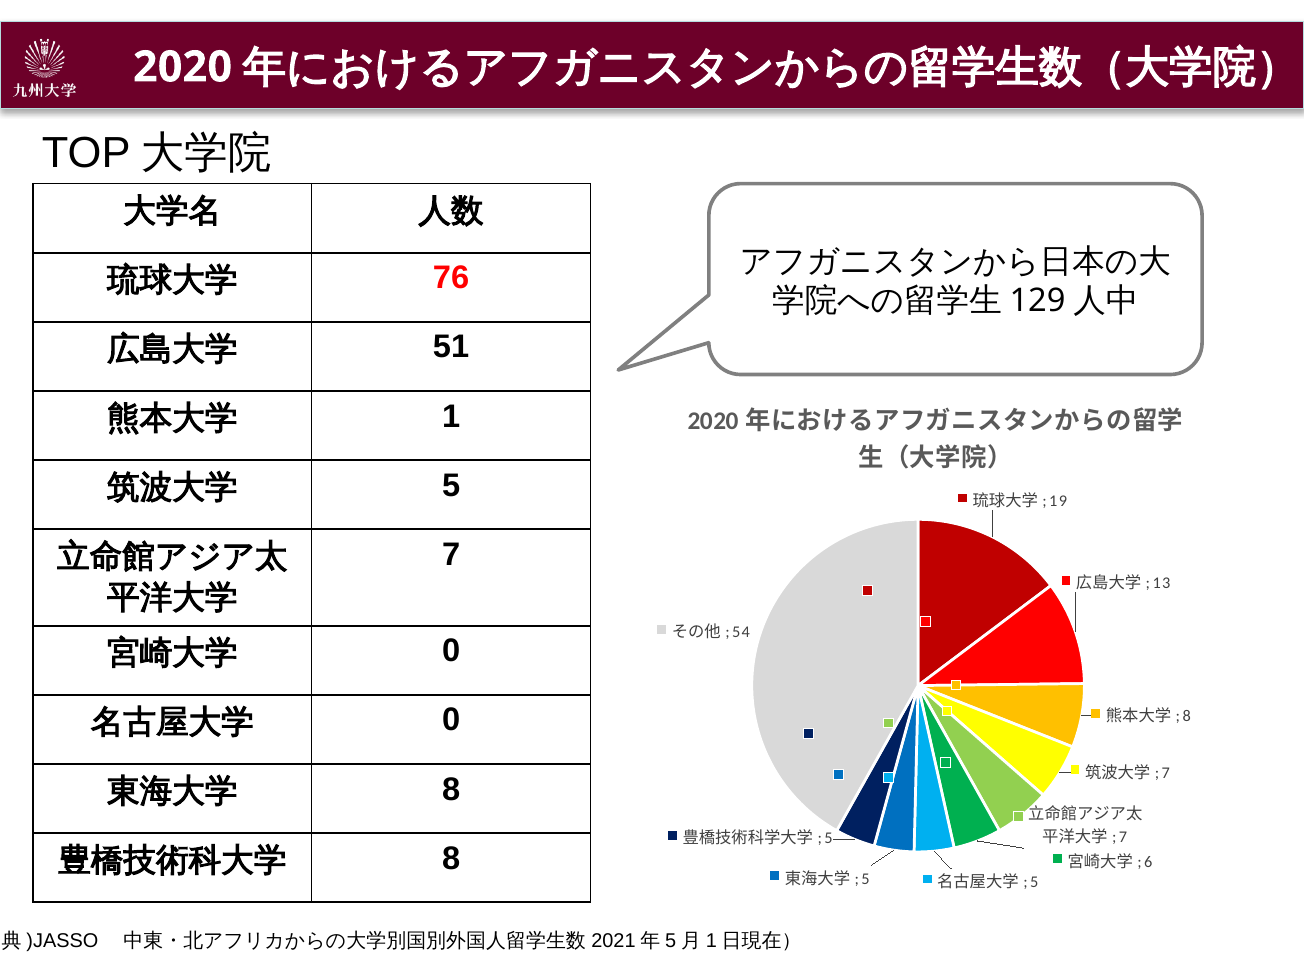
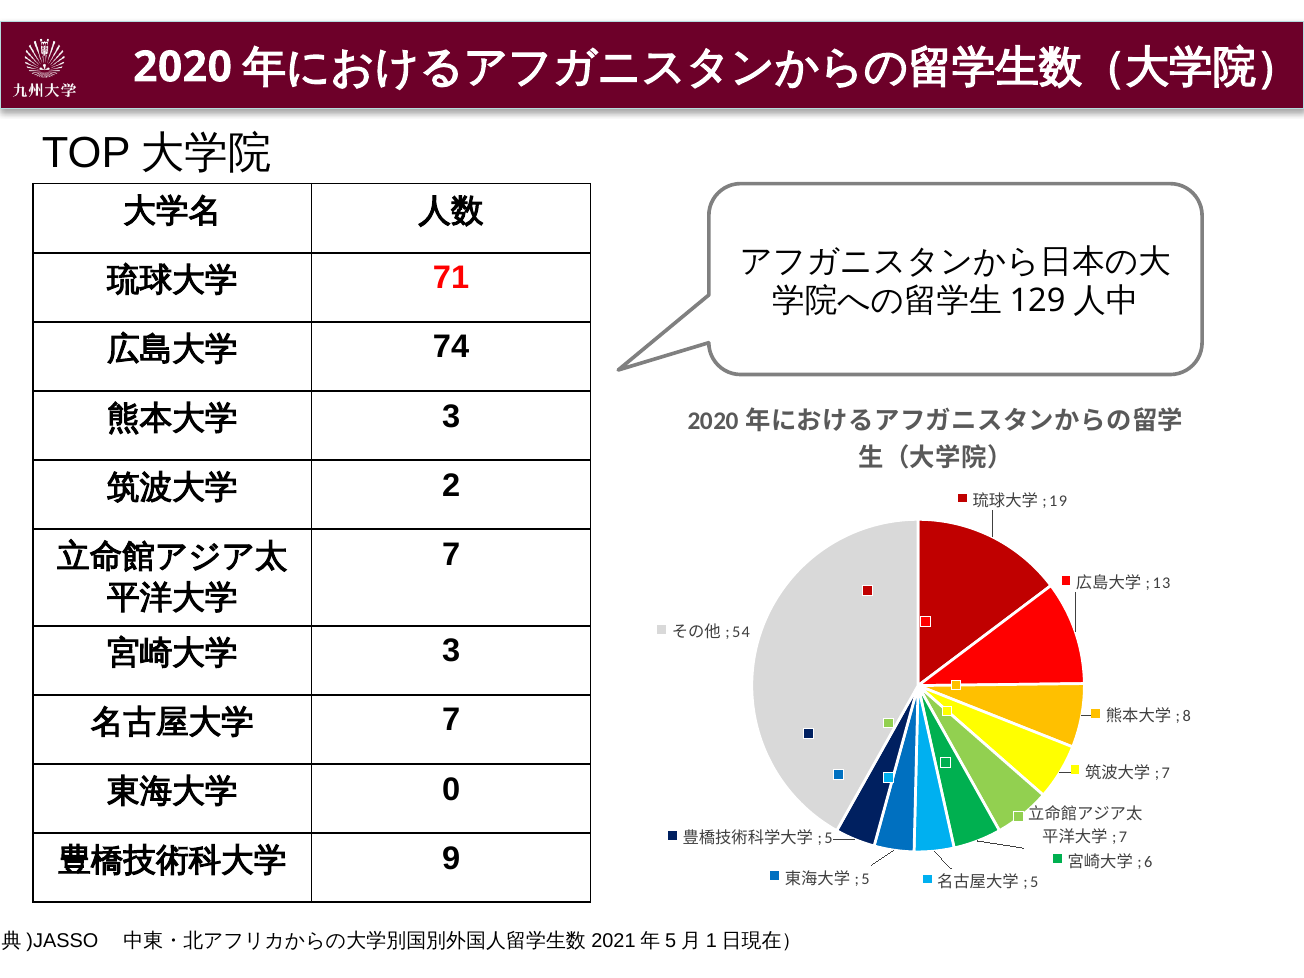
76: 76 -> 71
51: 51 -> 74
1 at (451, 416): 1 -> 3
5 at (451, 485): 5 -> 2
0 at (451, 651): 0 -> 3
0 at (451, 720): 0 -> 7
8 at (451, 789): 8 -> 0
8 at (451, 858): 8 -> 9
